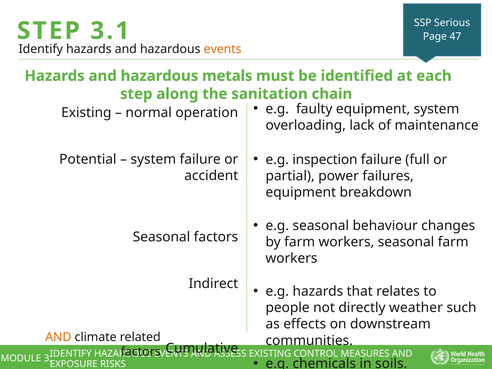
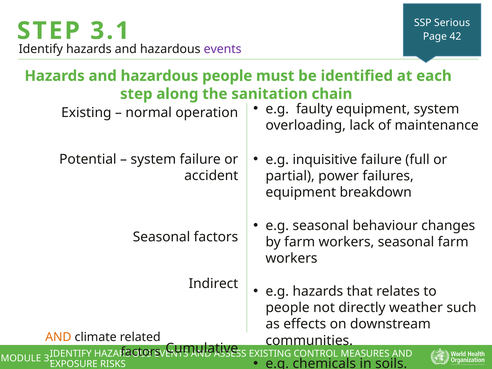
47: 47 -> 42
events at (223, 49) colour: orange -> purple
hazardous metals: metals -> people
inspection: inspection -> inquisitive
